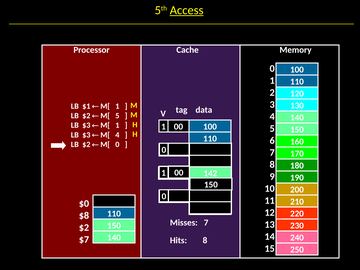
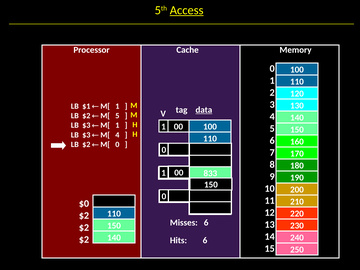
data underline: none -> present
142: 142 -> 833
$8 at (84, 215): $8 -> $2
Misses 7: 7 -> 6
$7 at (84, 239): $7 -> $2
Hits 8: 8 -> 6
